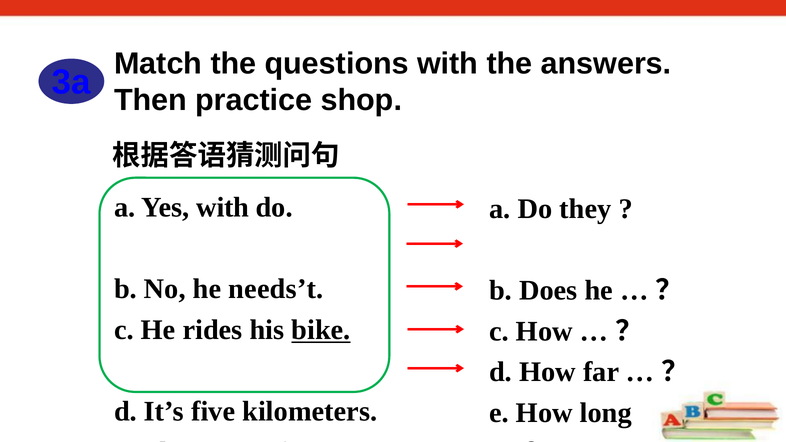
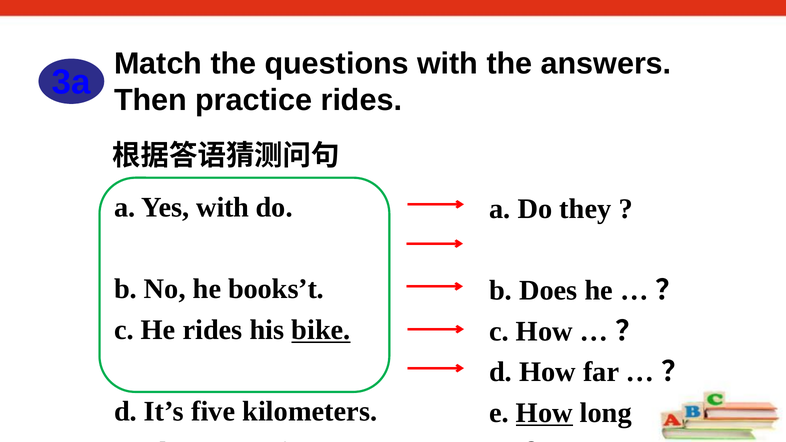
practice shop: shop -> rides
needs’t: needs’t -> books’t
How at (544, 413) underline: none -> present
